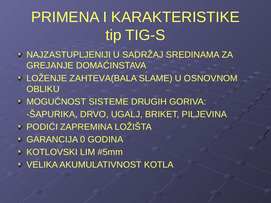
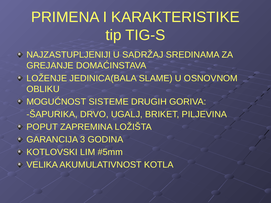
ZAHTEVA(BALA: ZAHTEVA(BALA -> JEDINICA(BALA
PODIĆI: PODIĆI -> POPUT
0: 0 -> 3
